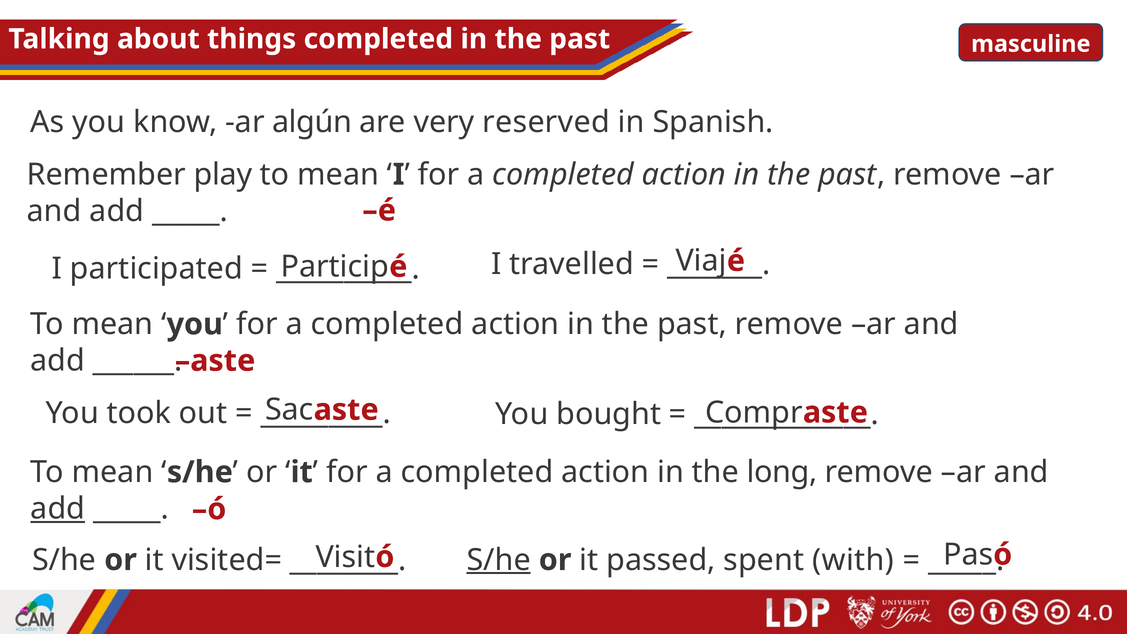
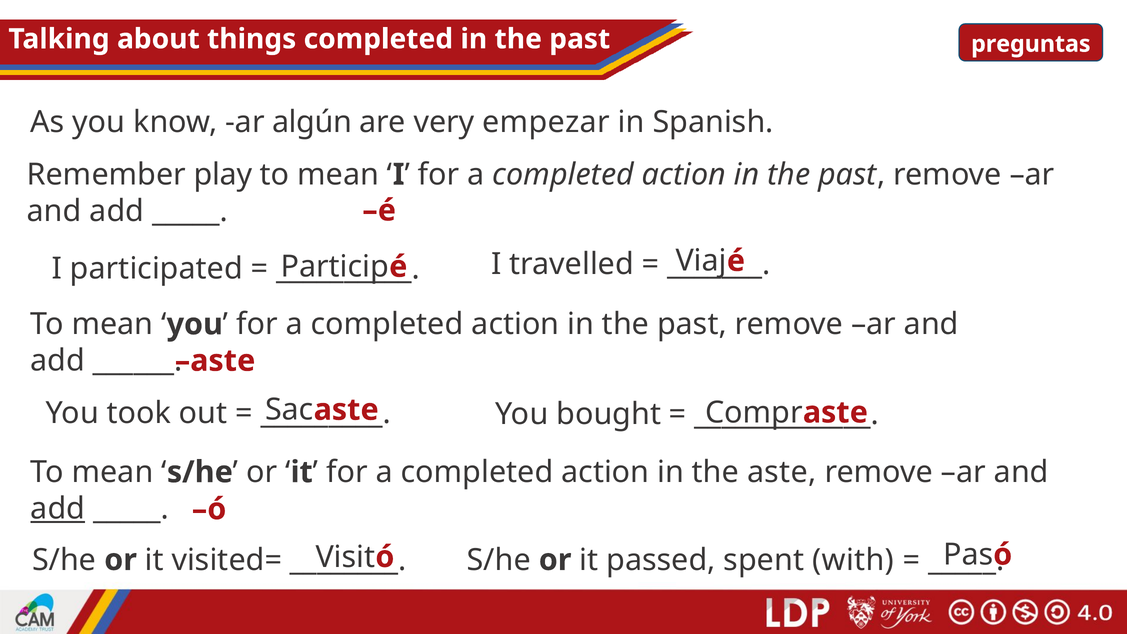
masculine: masculine -> preguntas
reserved: reserved -> empezar
the long: long -> aste
S/he at (499, 560) underline: present -> none
